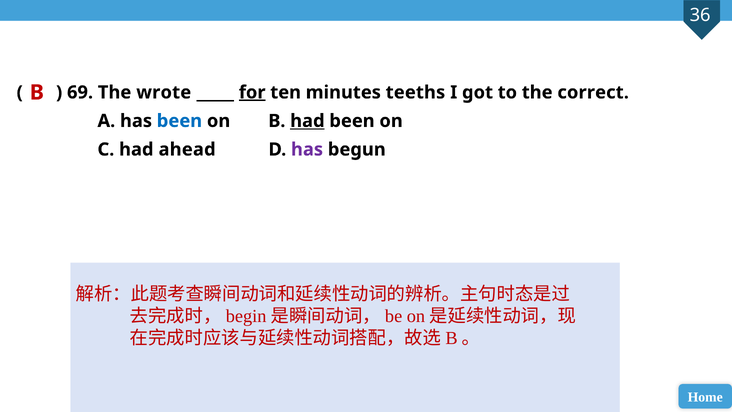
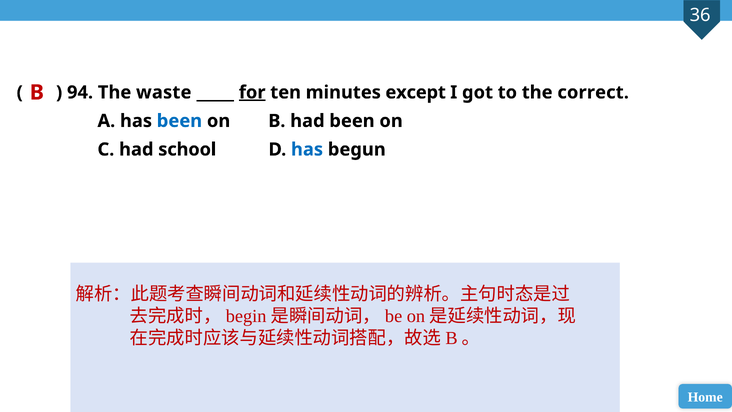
69: 69 -> 94
wrote: wrote -> waste
teeths: teeths -> except
had at (307, 121) underline: present -> none
ahead: ahead -> school
has at (307, 149) colour: purple -> blue
